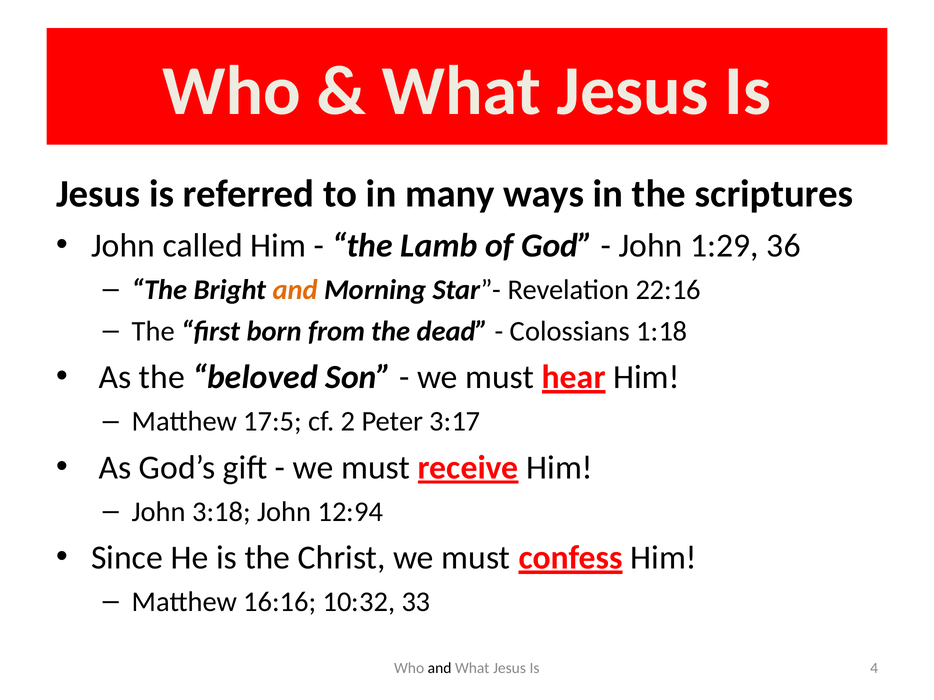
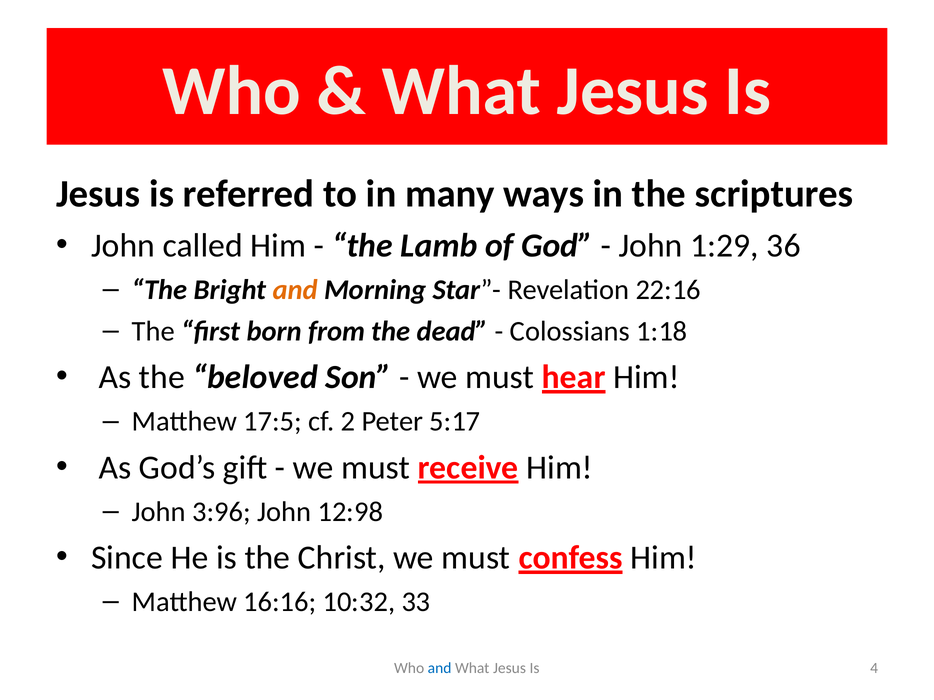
3:17: 3:17 -> 5:17
3:18: 3:18 -> 3:96
12:94: 12:94 -> 12:98
and at (440, 669) colour: black -> blue
